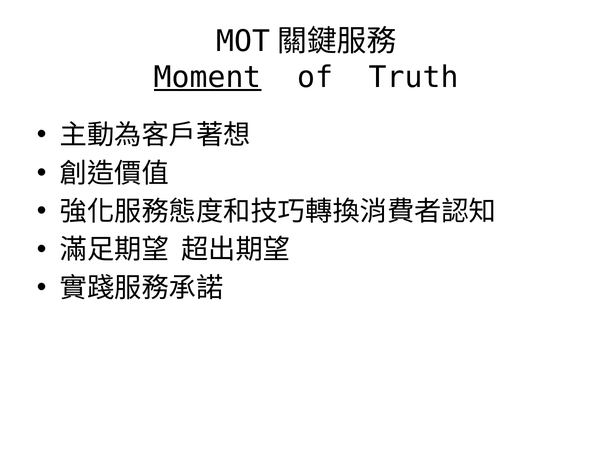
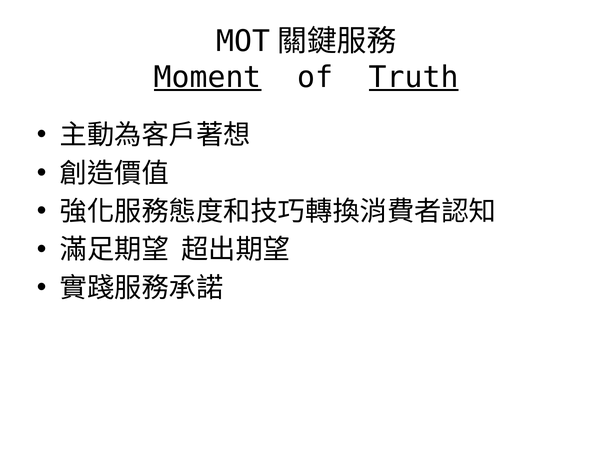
Truth underline: none -> present
